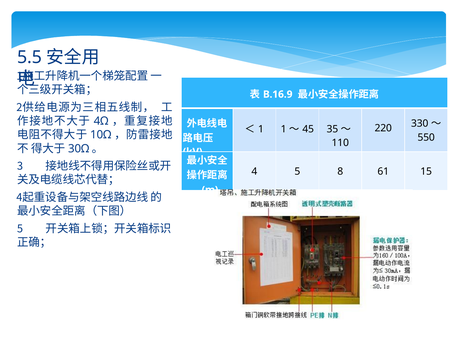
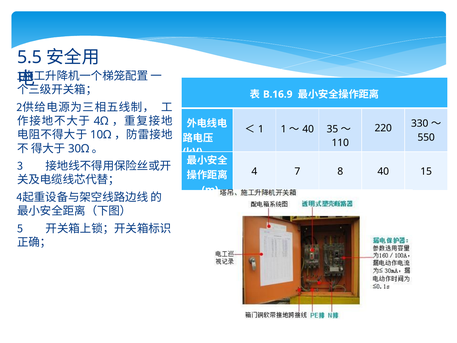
45 at (308, 129): 45 -> 40
4 5: 5 -> 7
8 61: 61 -> 40
